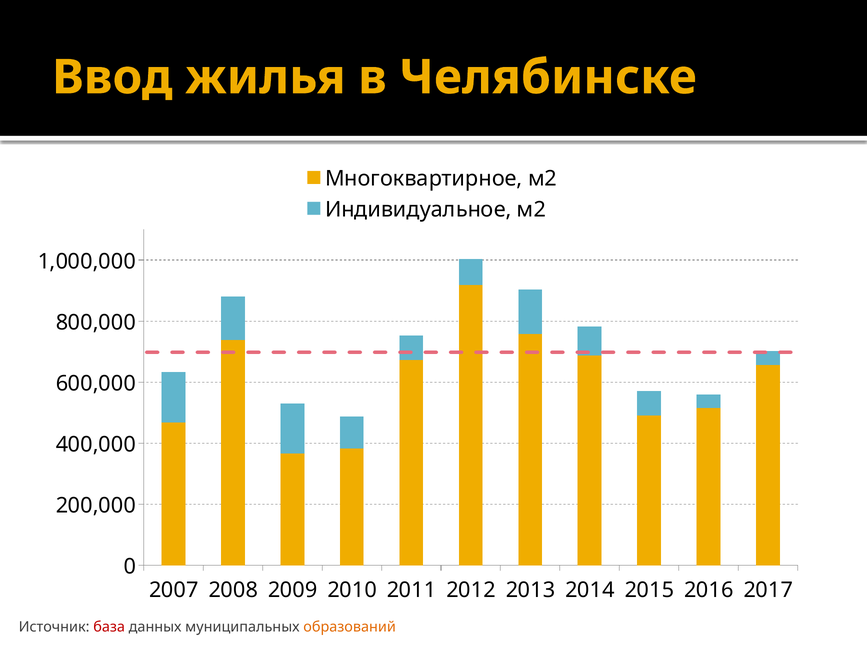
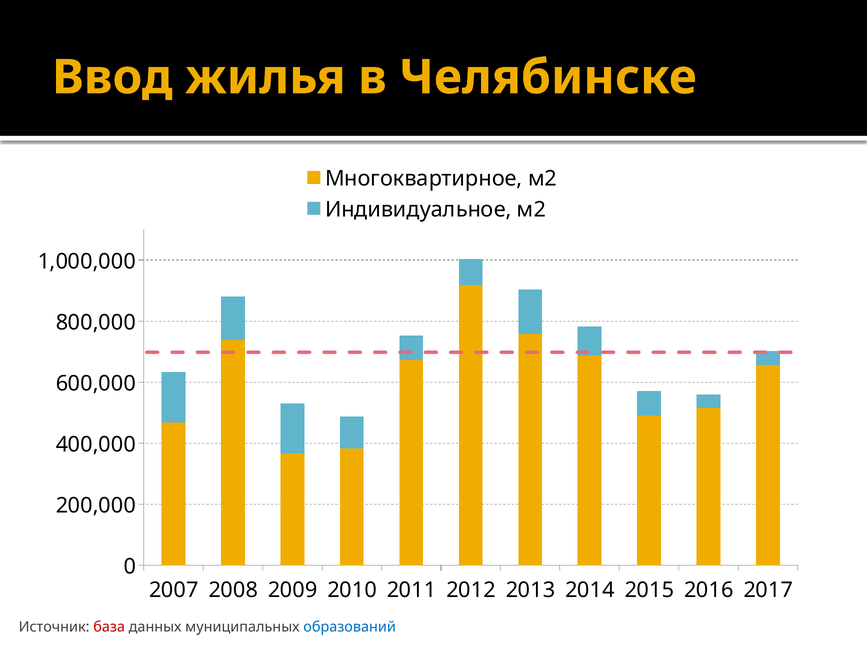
образований colour: orange -> blue
